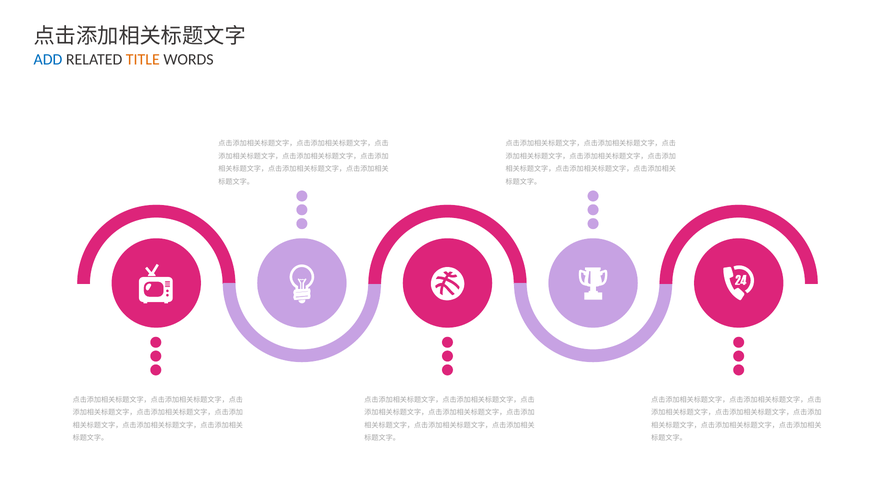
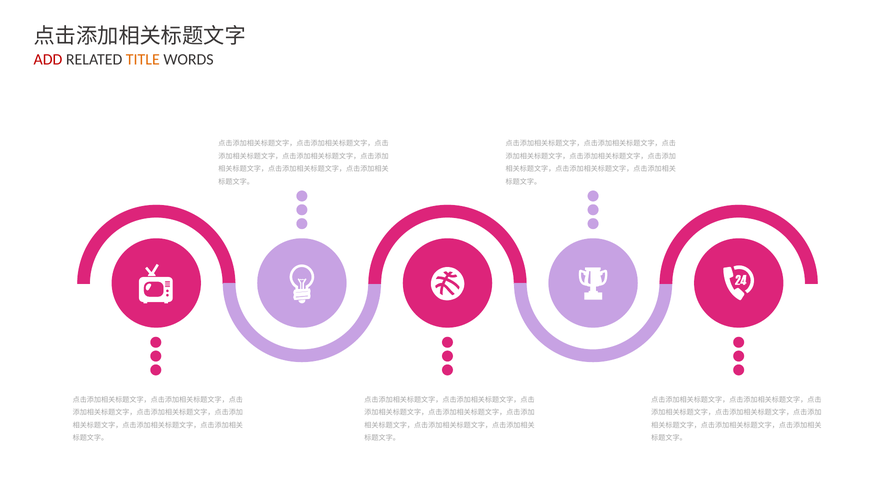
ADD colour: blue -> red
